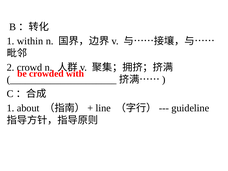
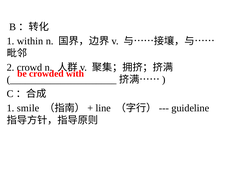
about: about -> smile
